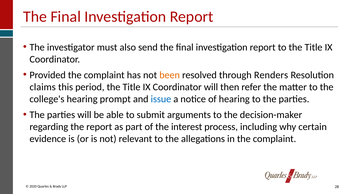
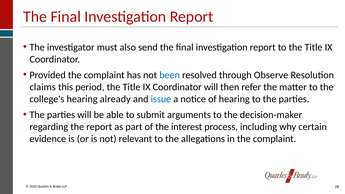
been colour: orange -> blue
Renders: Renders -> Observe
prompt: prompt -> already
